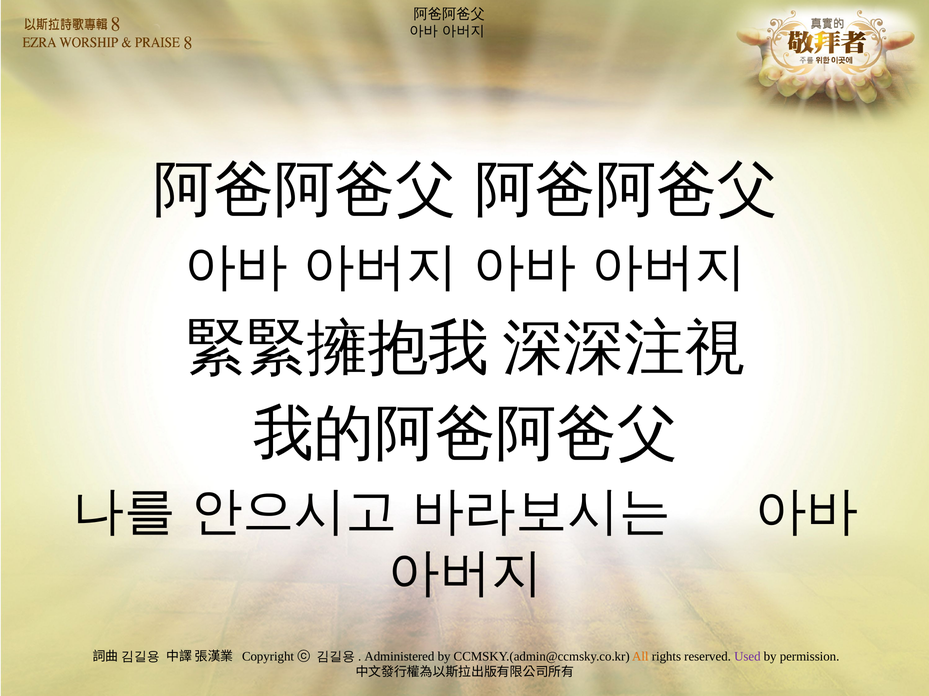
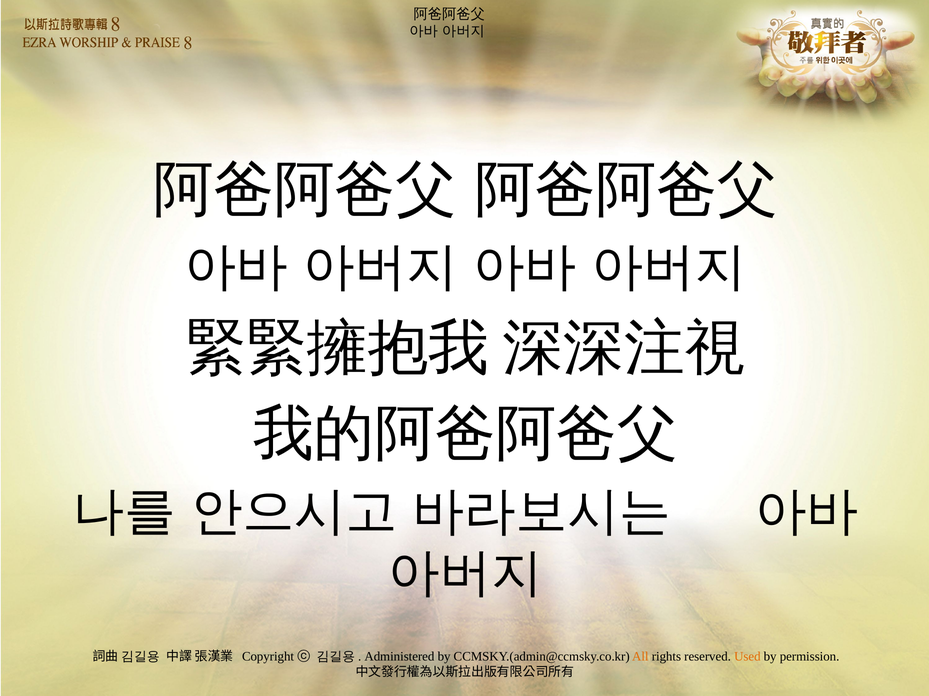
Used colour: purple -> orange
